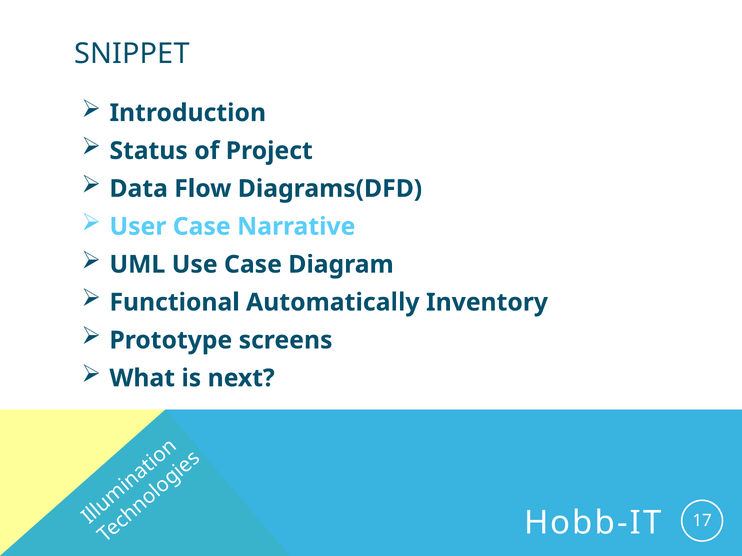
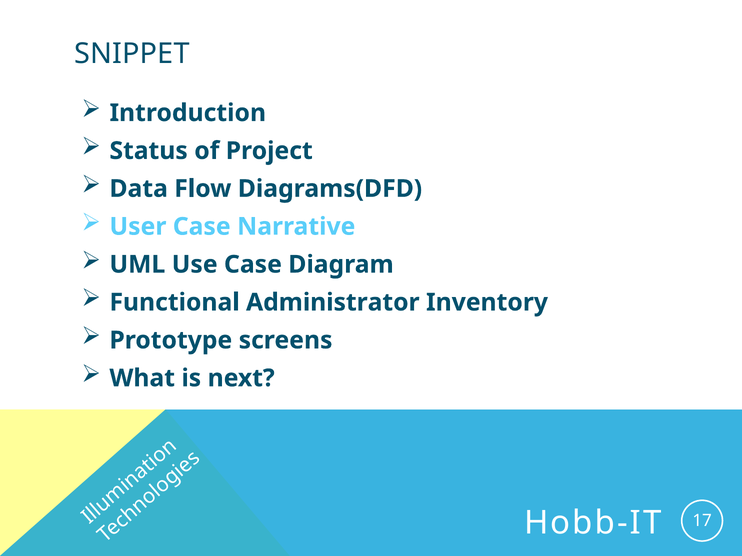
Automatically: Automatically -> Administrator
